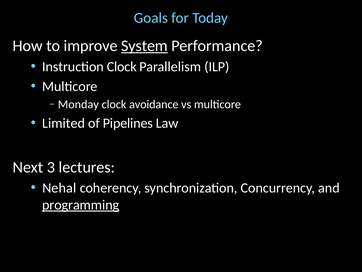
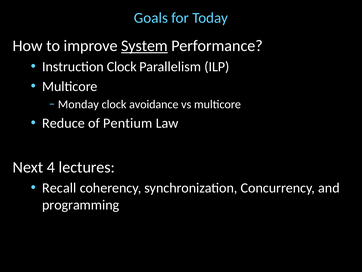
Limited: Limited -> Reduce
Pipelines: Pipelines -> Pentium
3: 3 -> 4
Nehal: Nehal -> Recall
programming underline: present -> none
